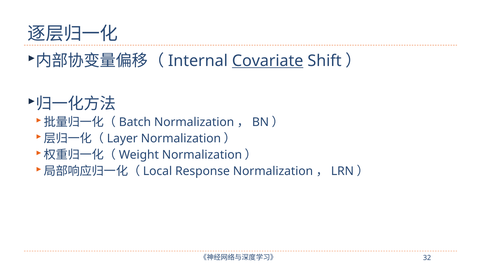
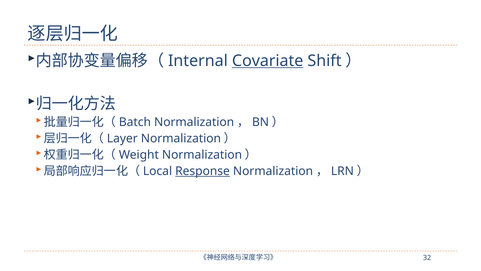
Response underline: none -> present
